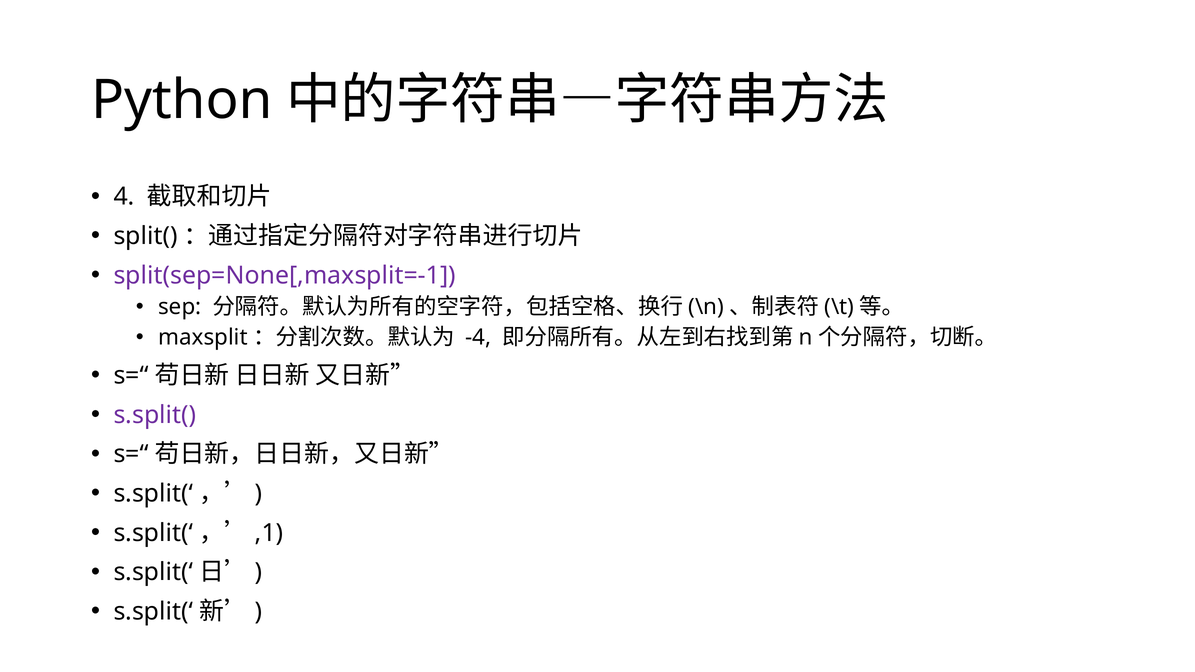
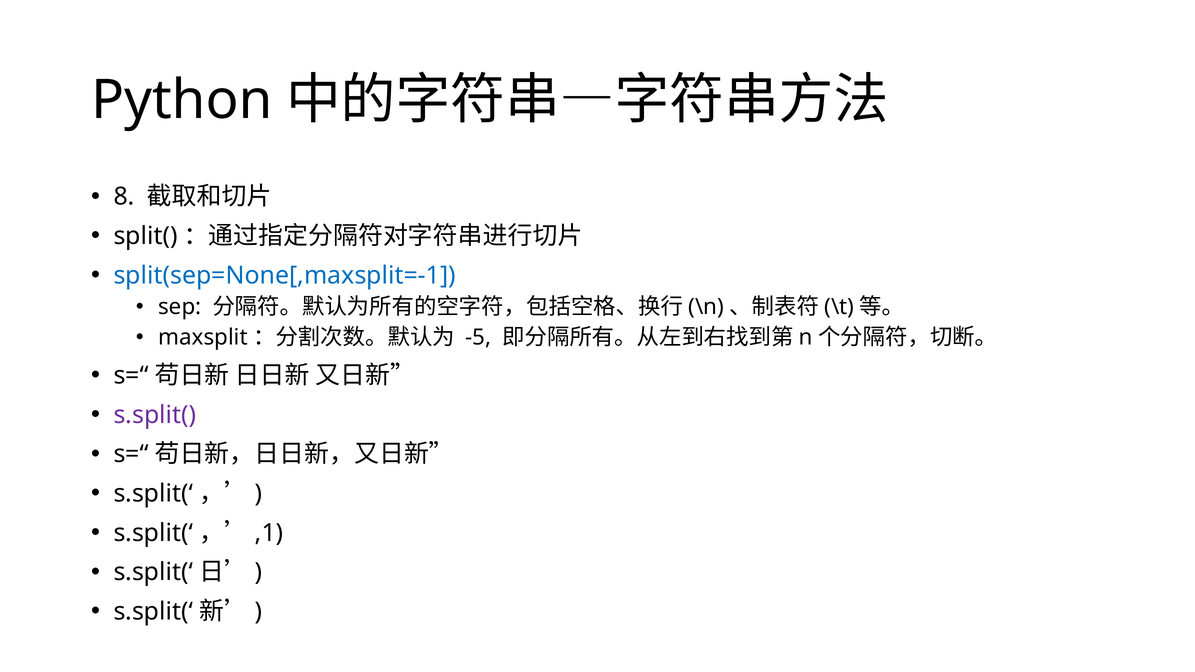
4: 4 -> 8
split(sep=None[,maxsplit=-1 colour: purple -> blue
-4: -4 -> -5
